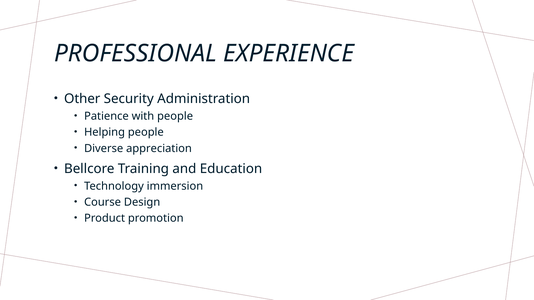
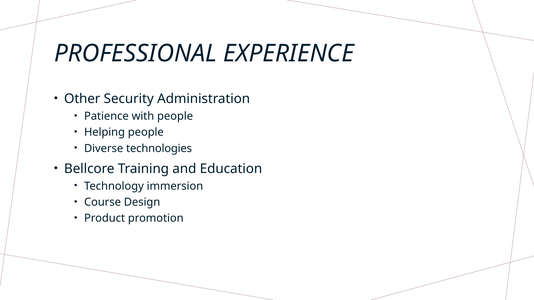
appreciation: appreciation -> technologies
